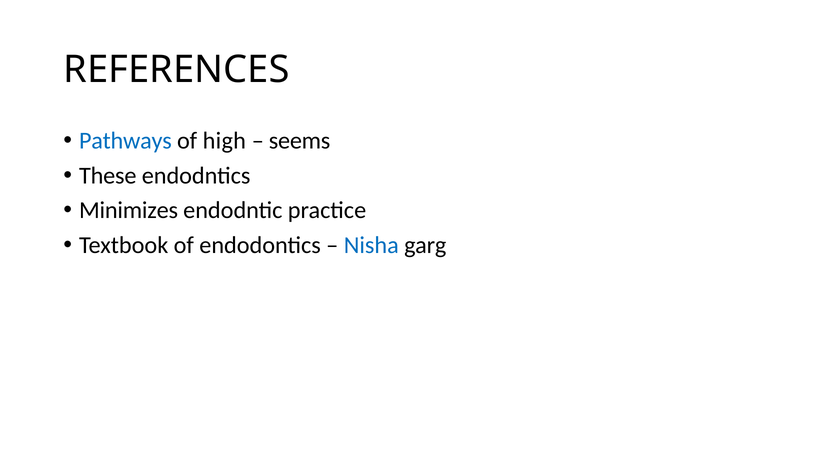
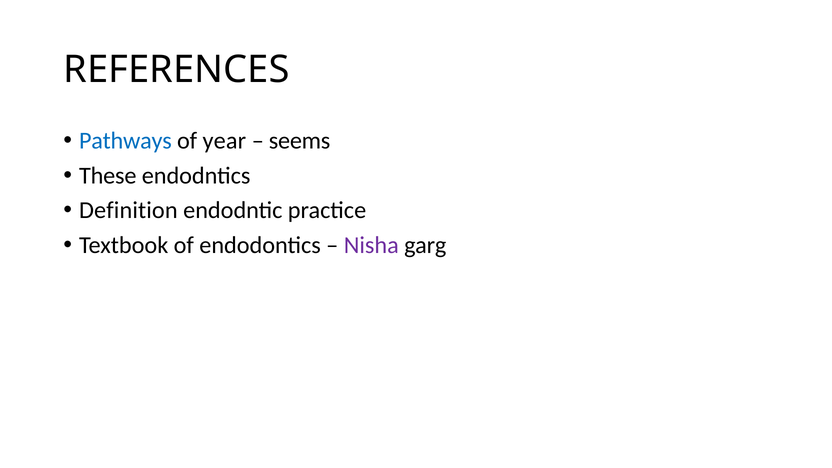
high: high -> year
Minimizes: Minimizes -> Definition
Nisha colour: blue -> purple
